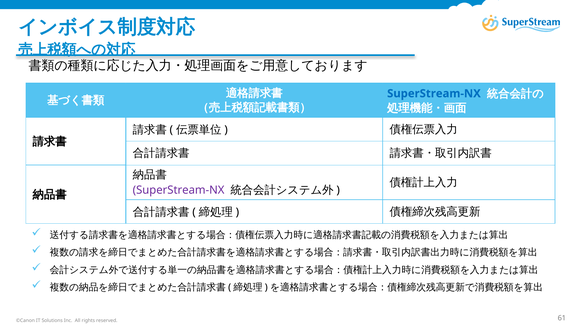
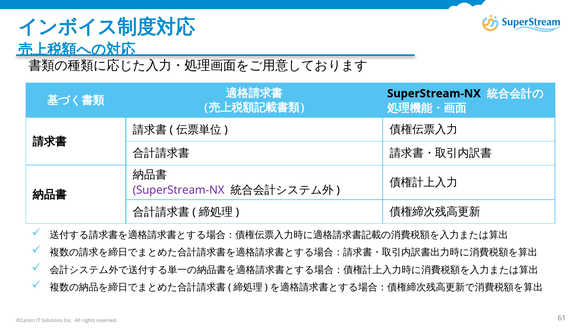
SuperStream-NX at (434, 93) colour: blue -> black
